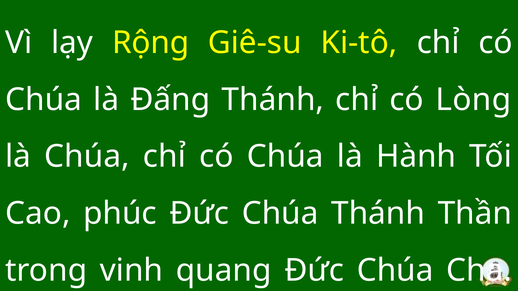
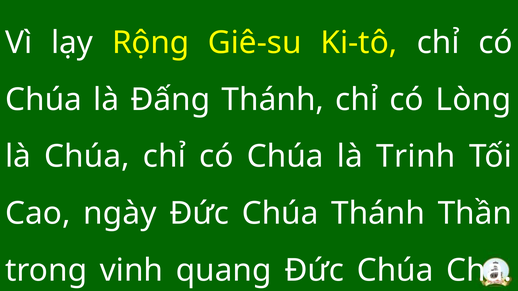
Hành: Hành -> Trinh
phúc: phúc -> ngày
